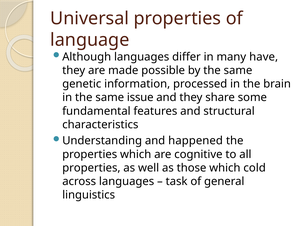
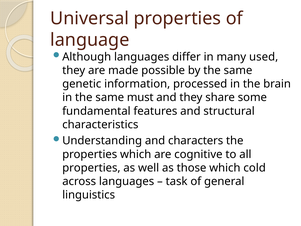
have: have -> used
issue: issue -> must
happened: happened -> characters
